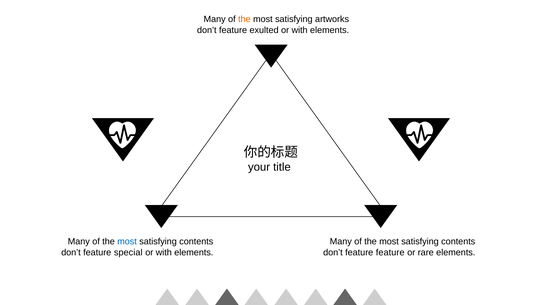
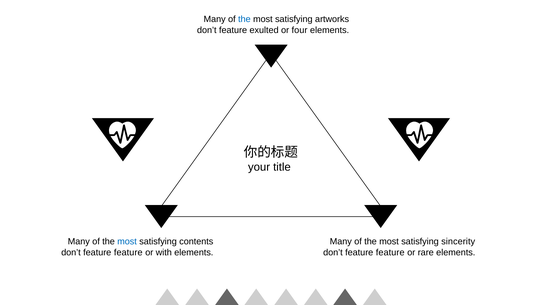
the at (244, 19) colour: orange -> blue
exulted or with: with -> four
contents at (458, 241): contents -> sincerity
special at (128, 252): special -> feature
